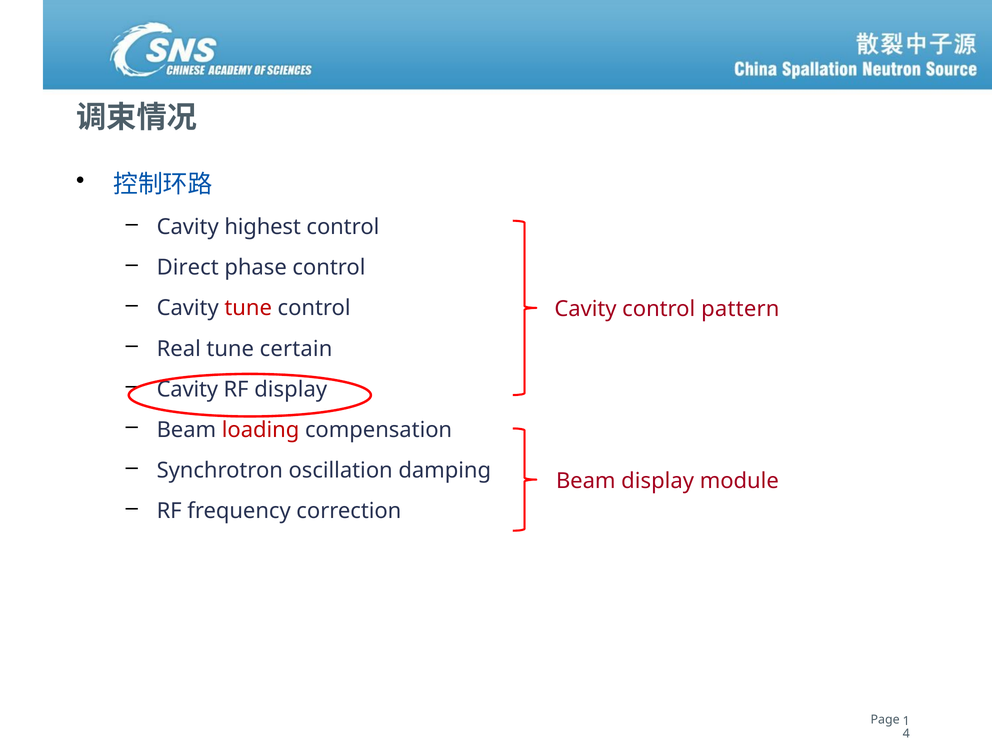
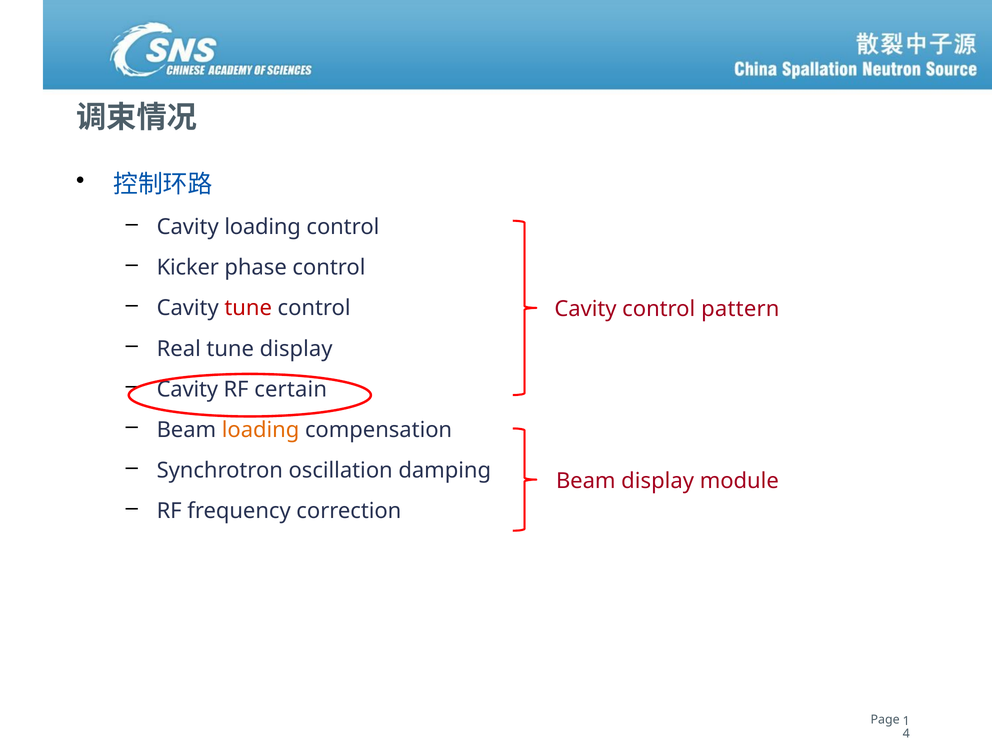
Cavity highest: highest -> loading
Direct: Direct -> Kicker
tune certain: certain -> display
RF display: display -> certain
loading at (261, 430) colour: red -> orange
